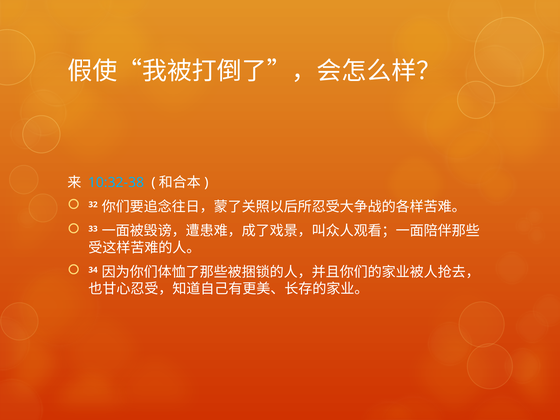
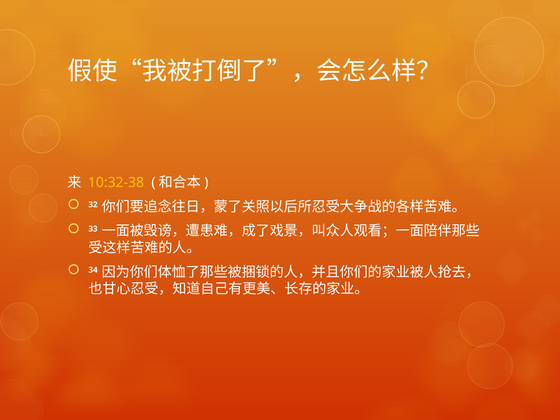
10:32-38 colour: light blue -> yellow
